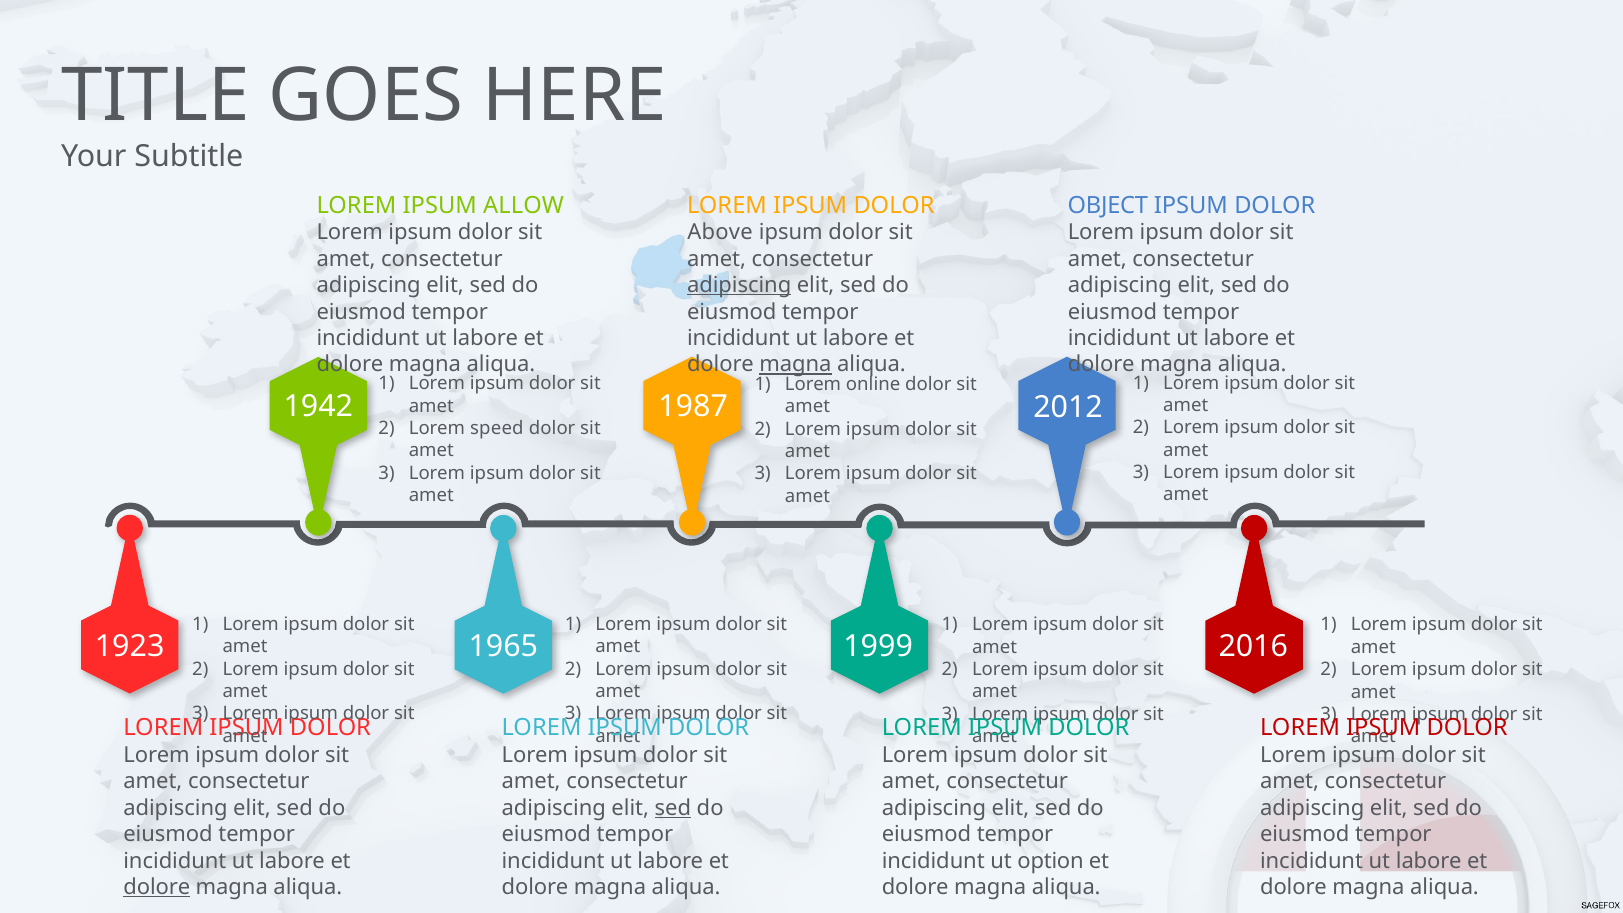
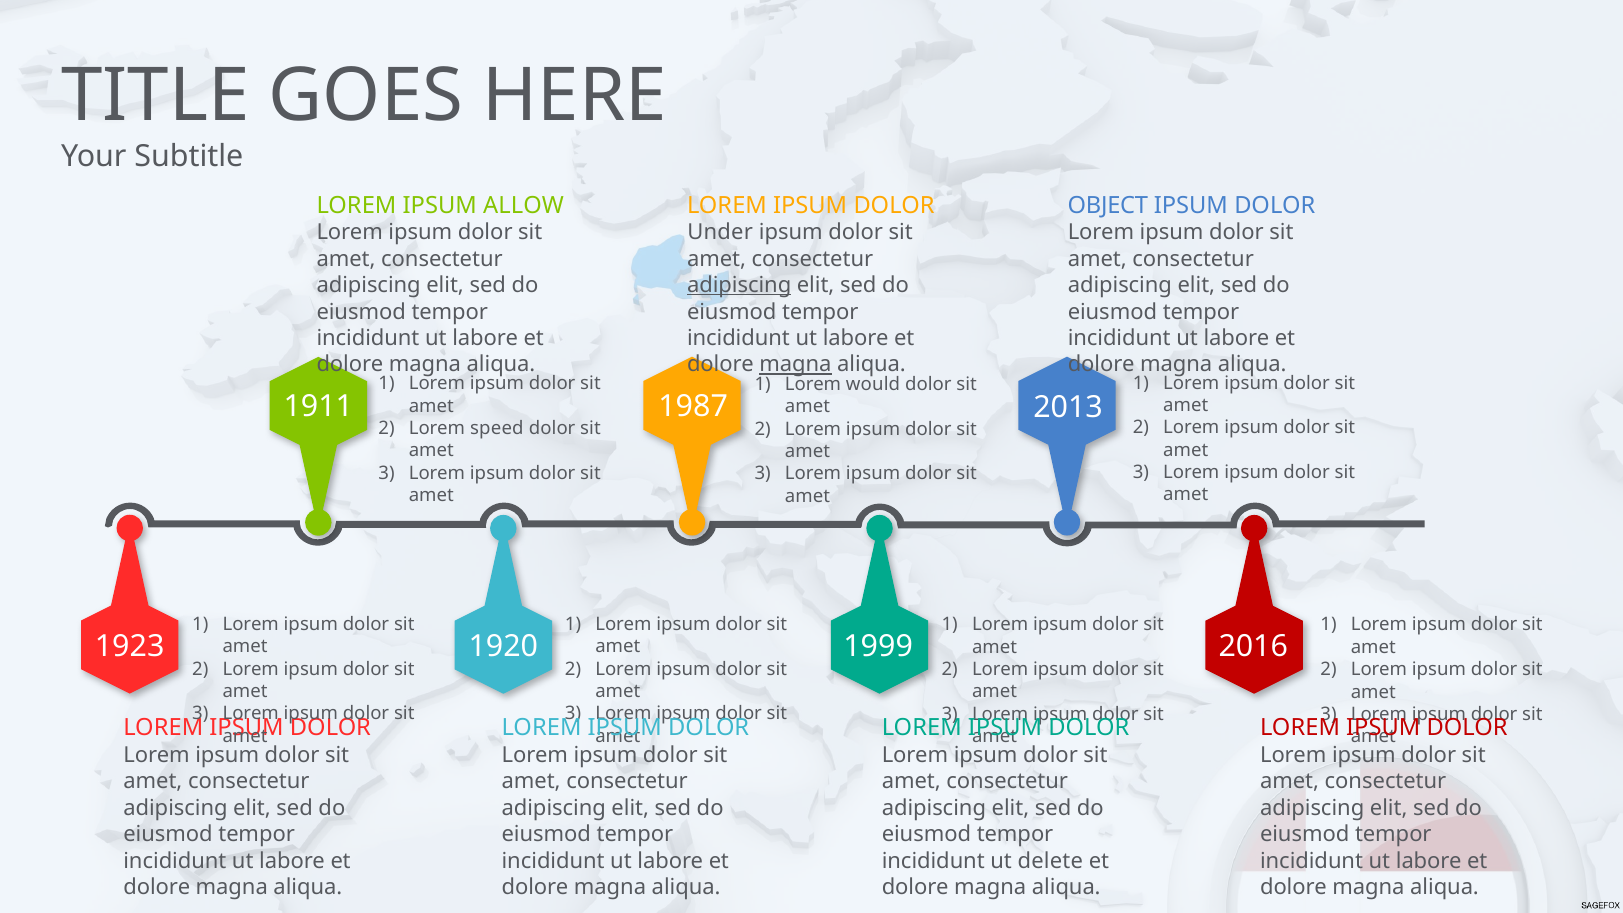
Above: Above -> Under
online: online -> would
1942: 1942 -> 1911
2012: 2012 -> 2013
1965: 1965 -> 1920
sed at (673, 808) underline: present -> none
option: option -> delete
dolore at (157, 887) underline: present -> none
